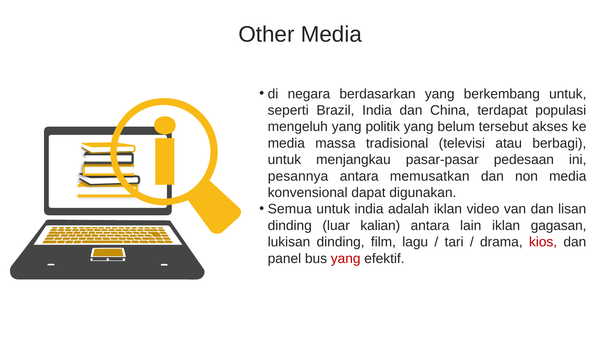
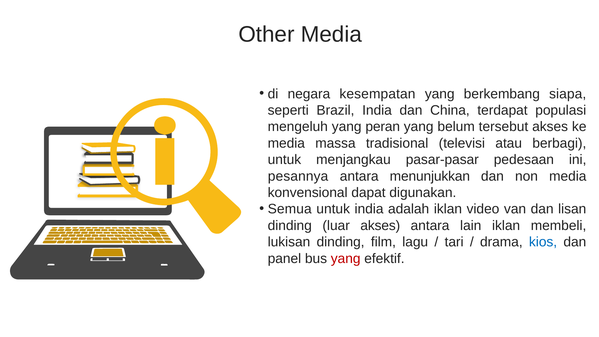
berdasarkan: berdasarkan -> kesempatan
berkembang untuk: untuk -> siapa
politik: politik -> peran
memusatkan: memusatkan -> menunjukkan
luar kalian: kalian -> akses
gagasan: gagasan -> membeli
kios colour: red -> blue
